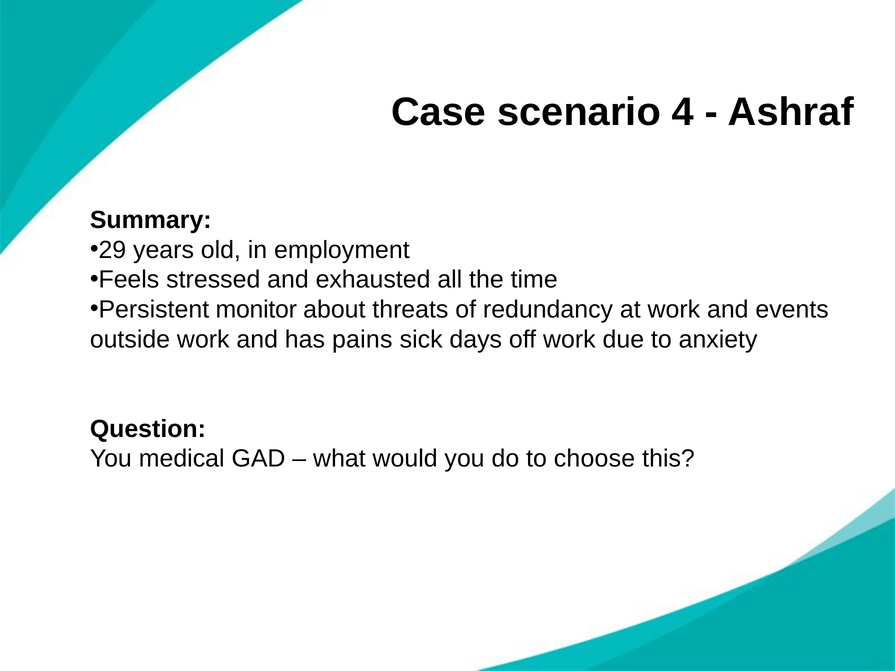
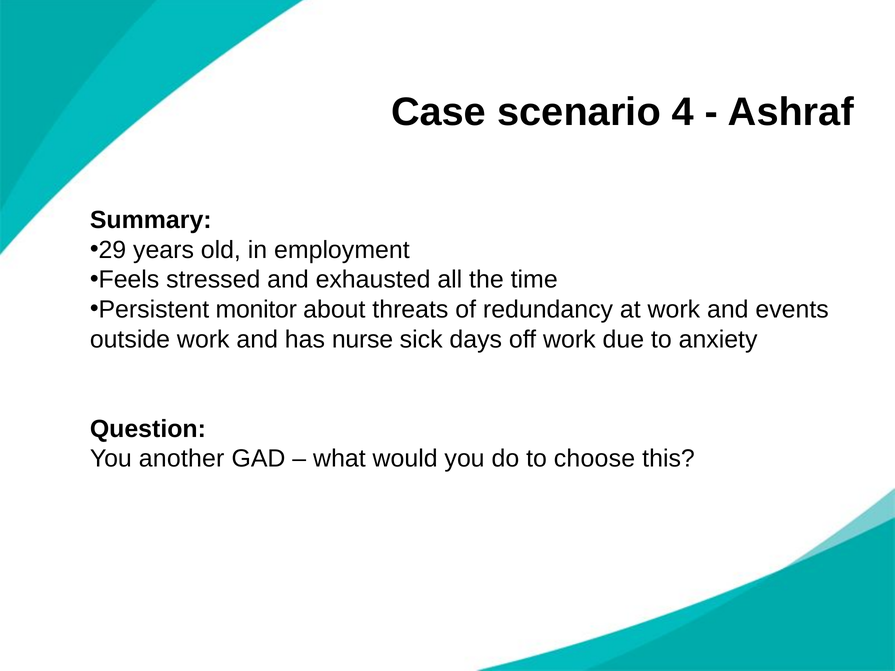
pains: pains -> nurse
medical: medical -> another
